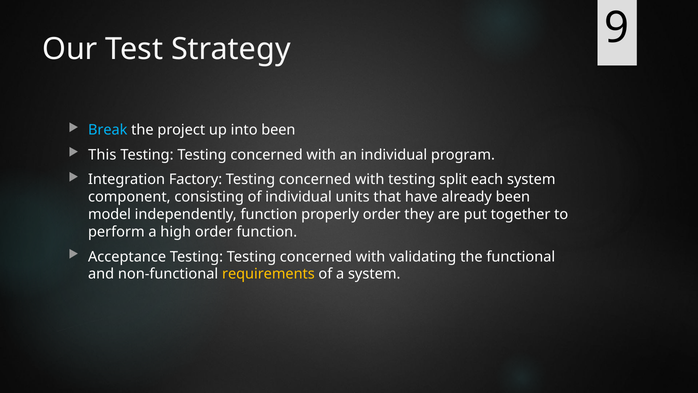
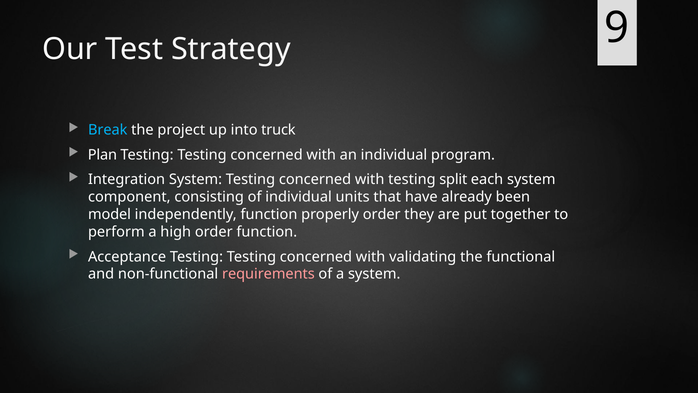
into been: been -> truck
This: This -> Plan
Integration Factory: Factory -> System
requirements colour: yellow -> pink
